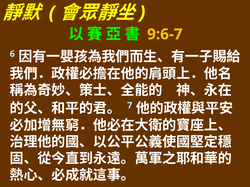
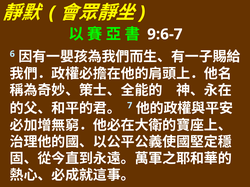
9:6-7 colour: yellow -> white
